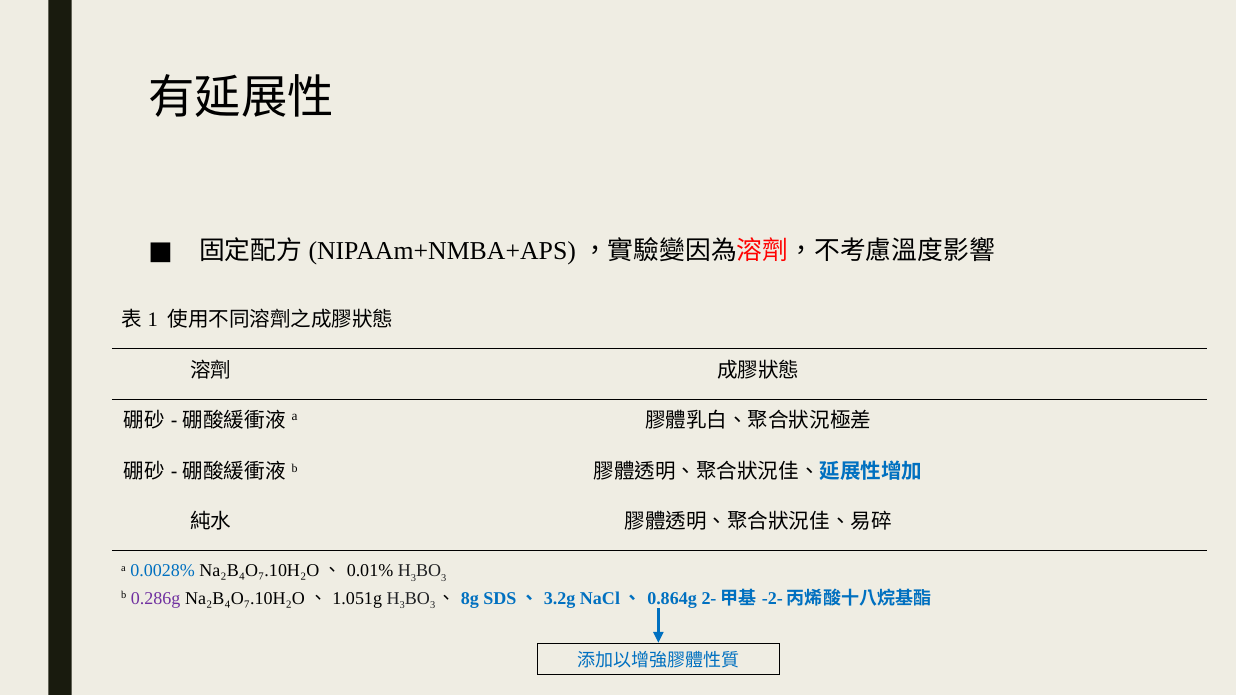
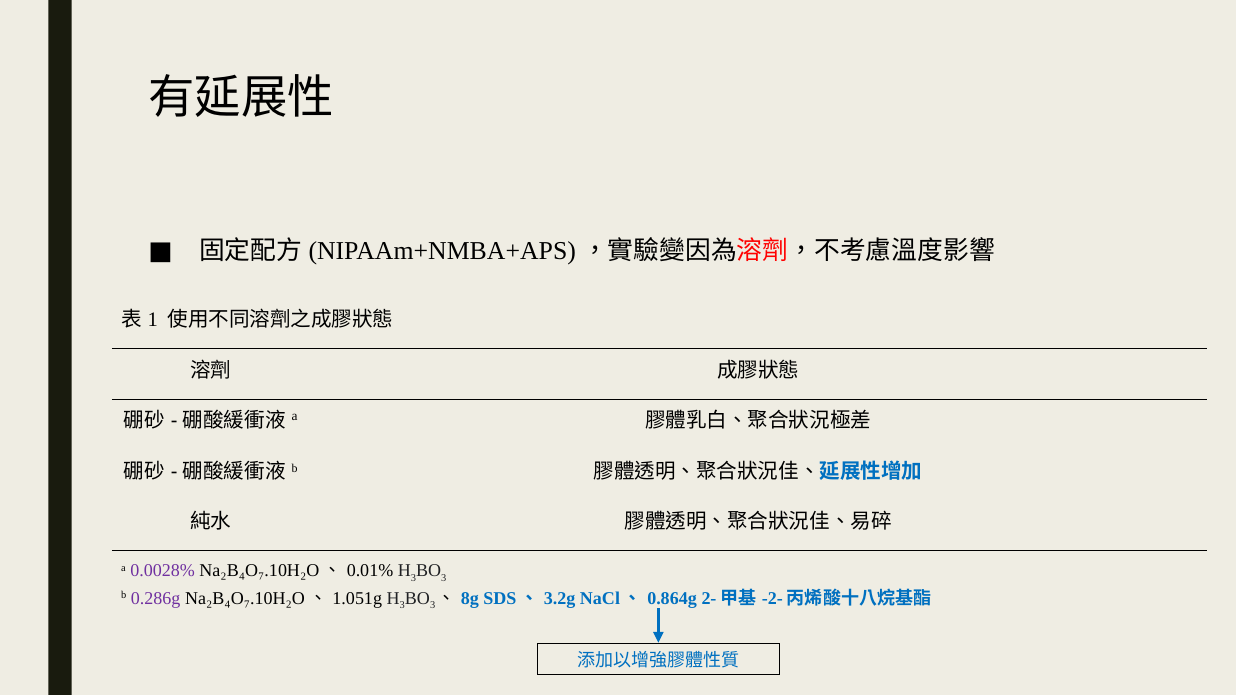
0.0028% colour: blue -> purple
